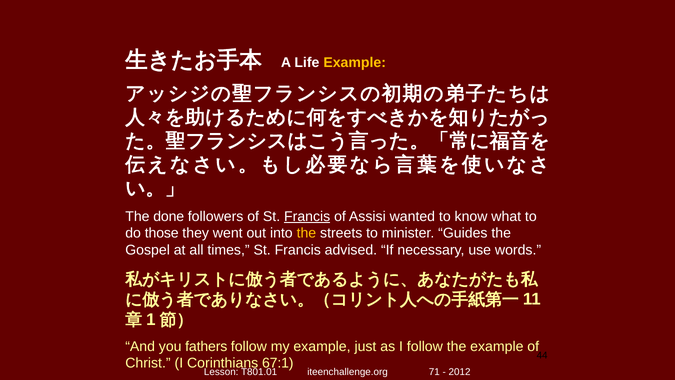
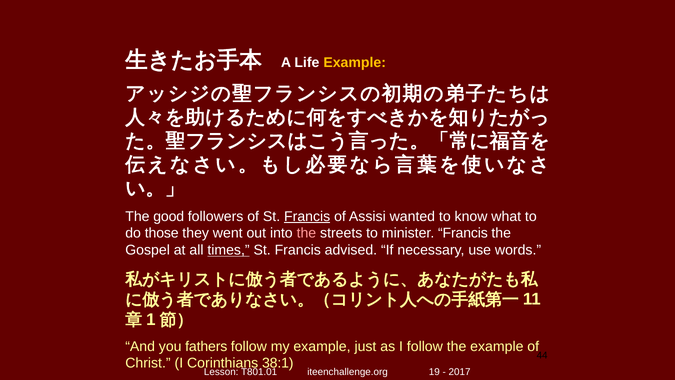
done: done -> good
the at (306, 233) colour: yellow -> pink
minister Guides: Guides -> Francis
times underline: none -> present
67:1: 67:1 -> 38:1
71: 71 -> 19
2012: 2012 -> 2017
